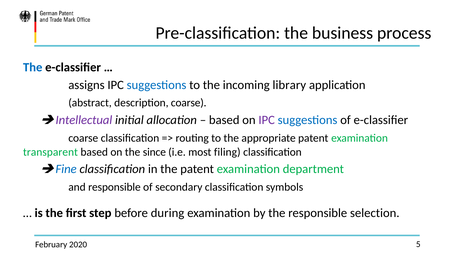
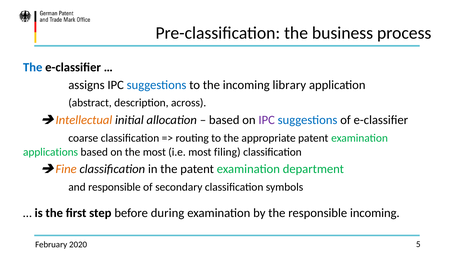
description coarse: coarse -> across
Intellectual colour: purple -> orange
transparent: transparent -> applications
the since: since -> most
Fine colour: blue -> orange
responsible selection: selection -> incoming
